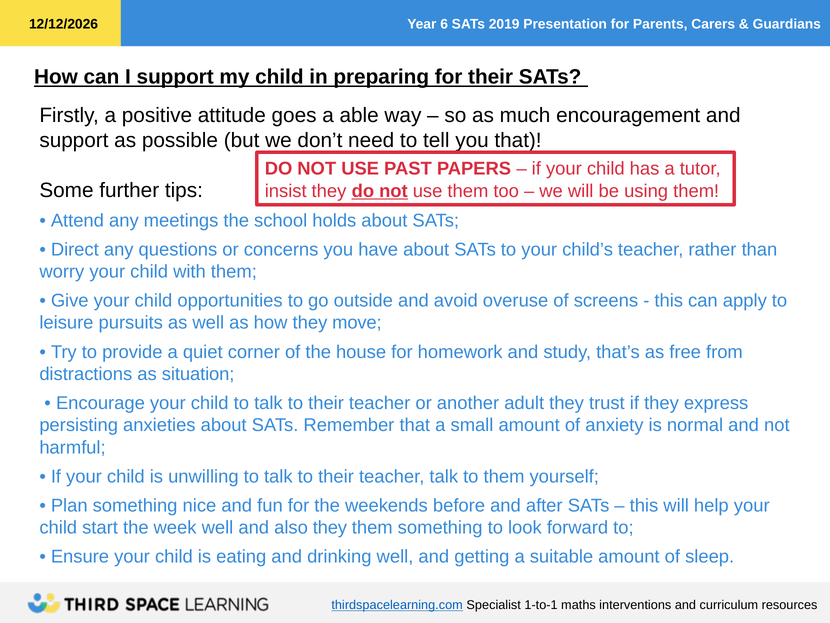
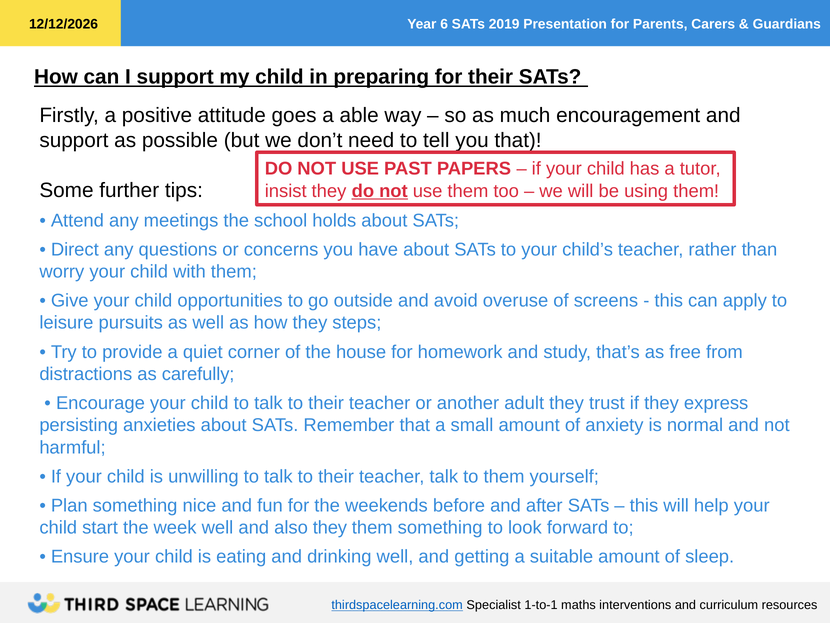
move: move -> steps
situation: situation -> carefully
